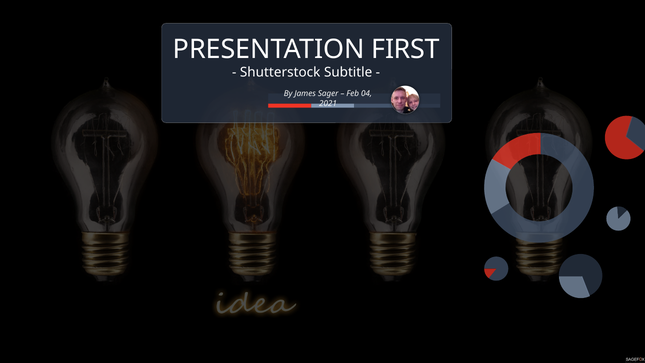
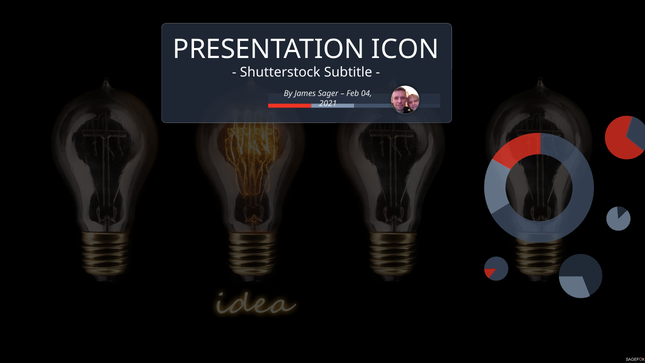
FIRST: FIRST -> ICON
